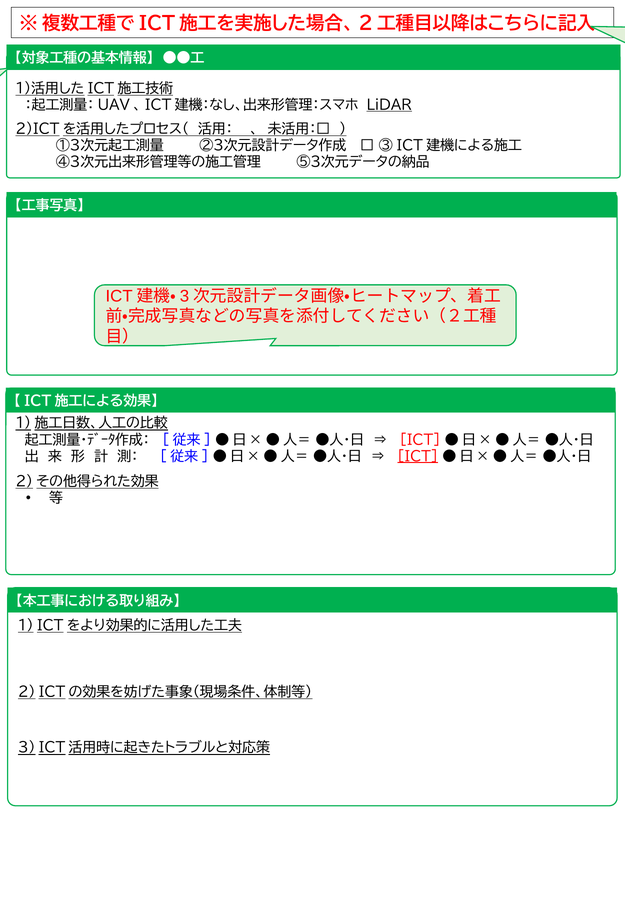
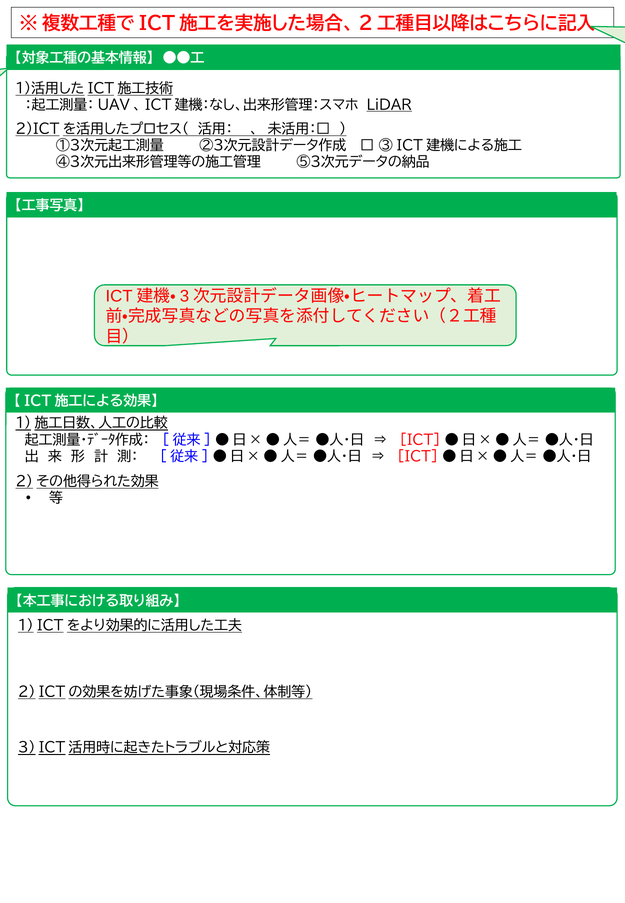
ICT at (418, 457) underline: present -> none
